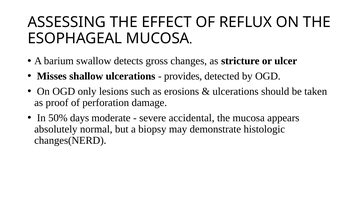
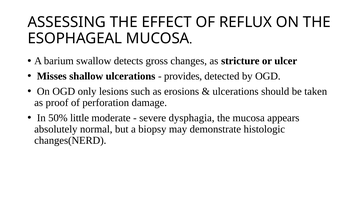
days: days -> little
accidental: accidental -> dysphagia
